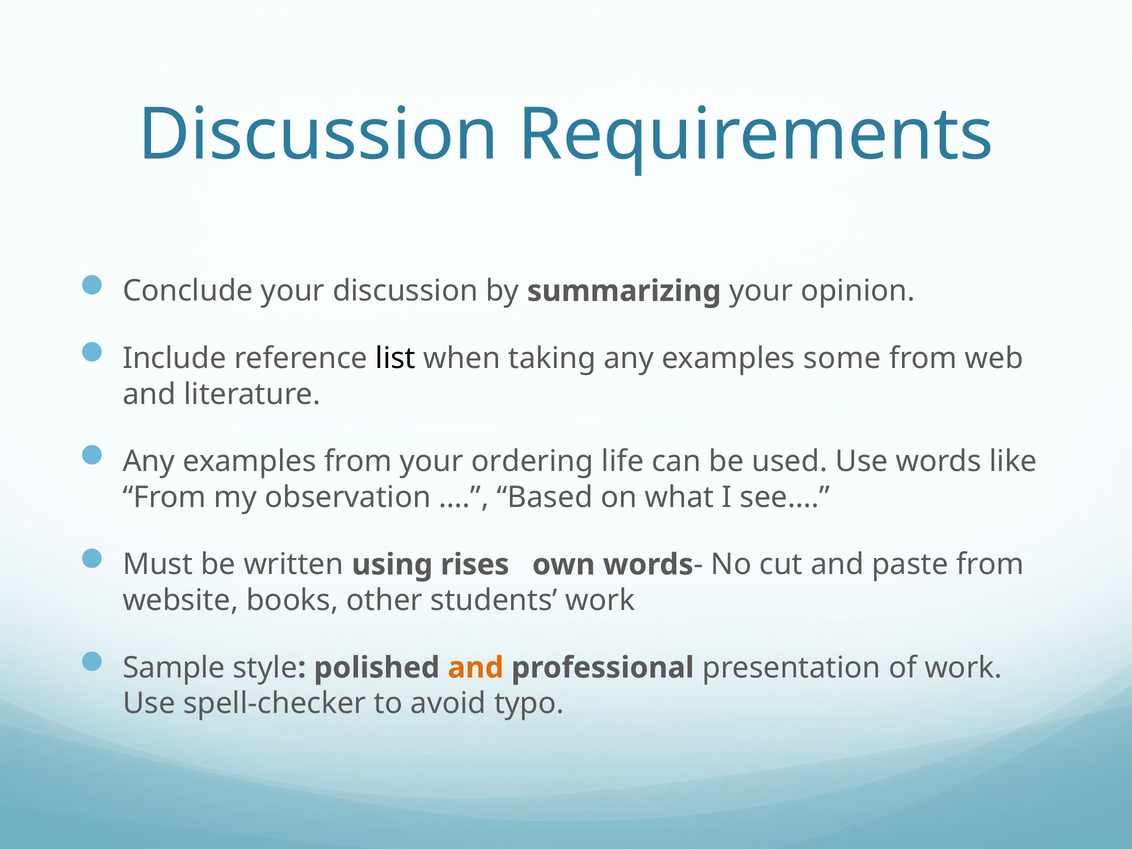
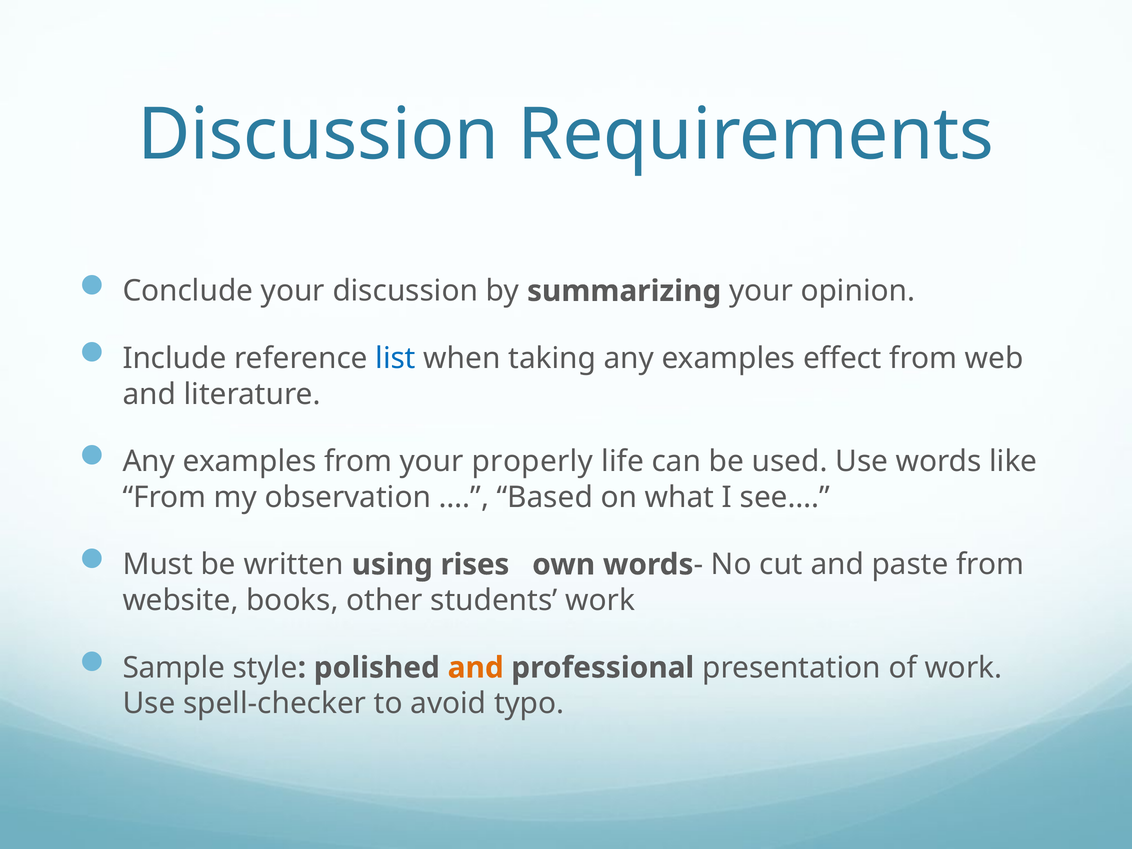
list colour: black -> blue
some: some -> effect
ordering: ordering -> properly
